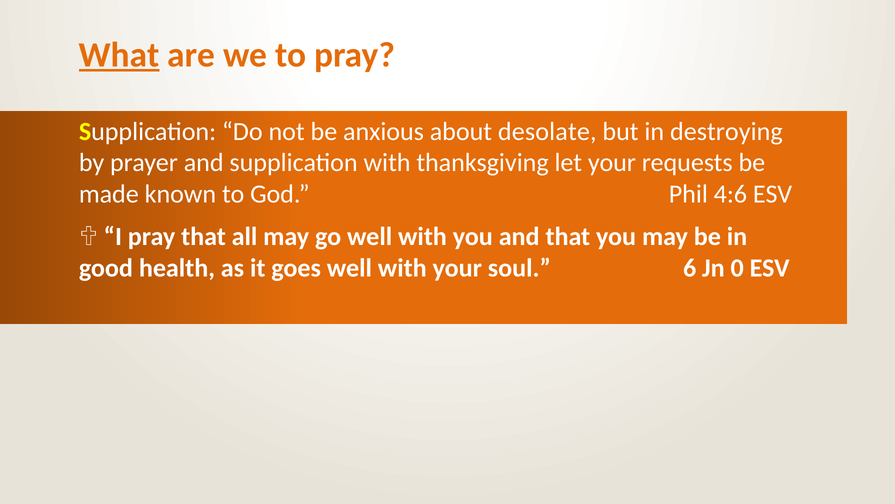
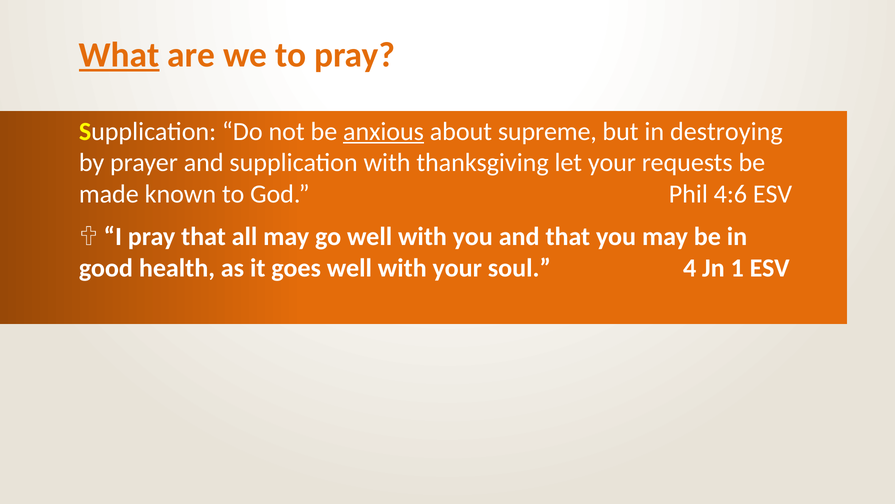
anxious underline: none -> present
desolate: desolate -> supreme
6: 6 -> 4
0: 0 -> 1
